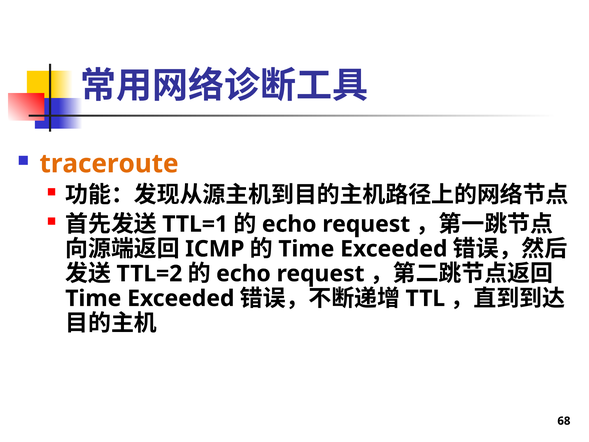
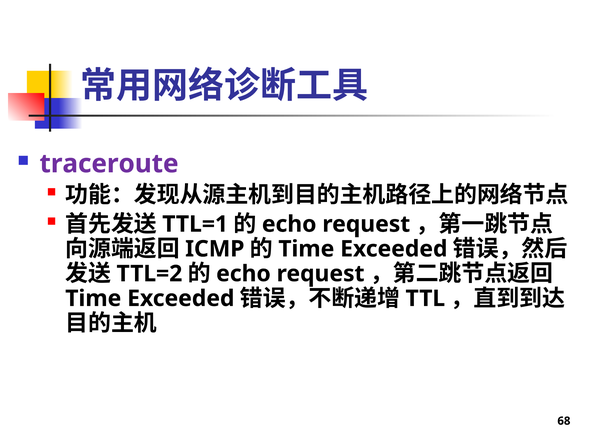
traceroute colour: orange -> purple
